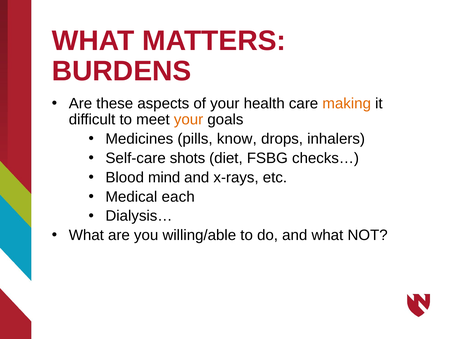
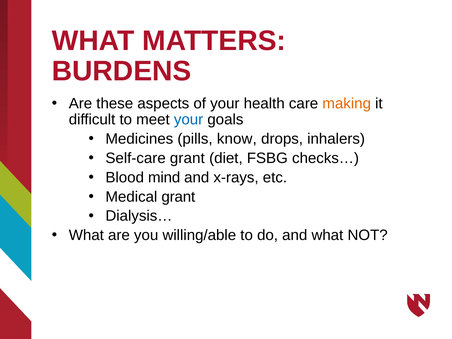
your at (189, 120) colour: orange -> blue
Self-care shots: shots -> grant
Medical each: each -> grant
